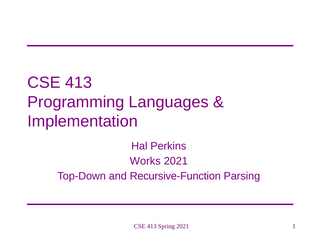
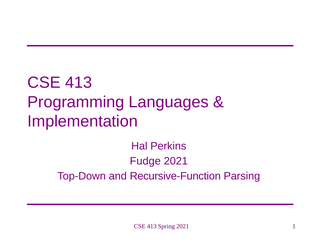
Works: Works -> Fudge
